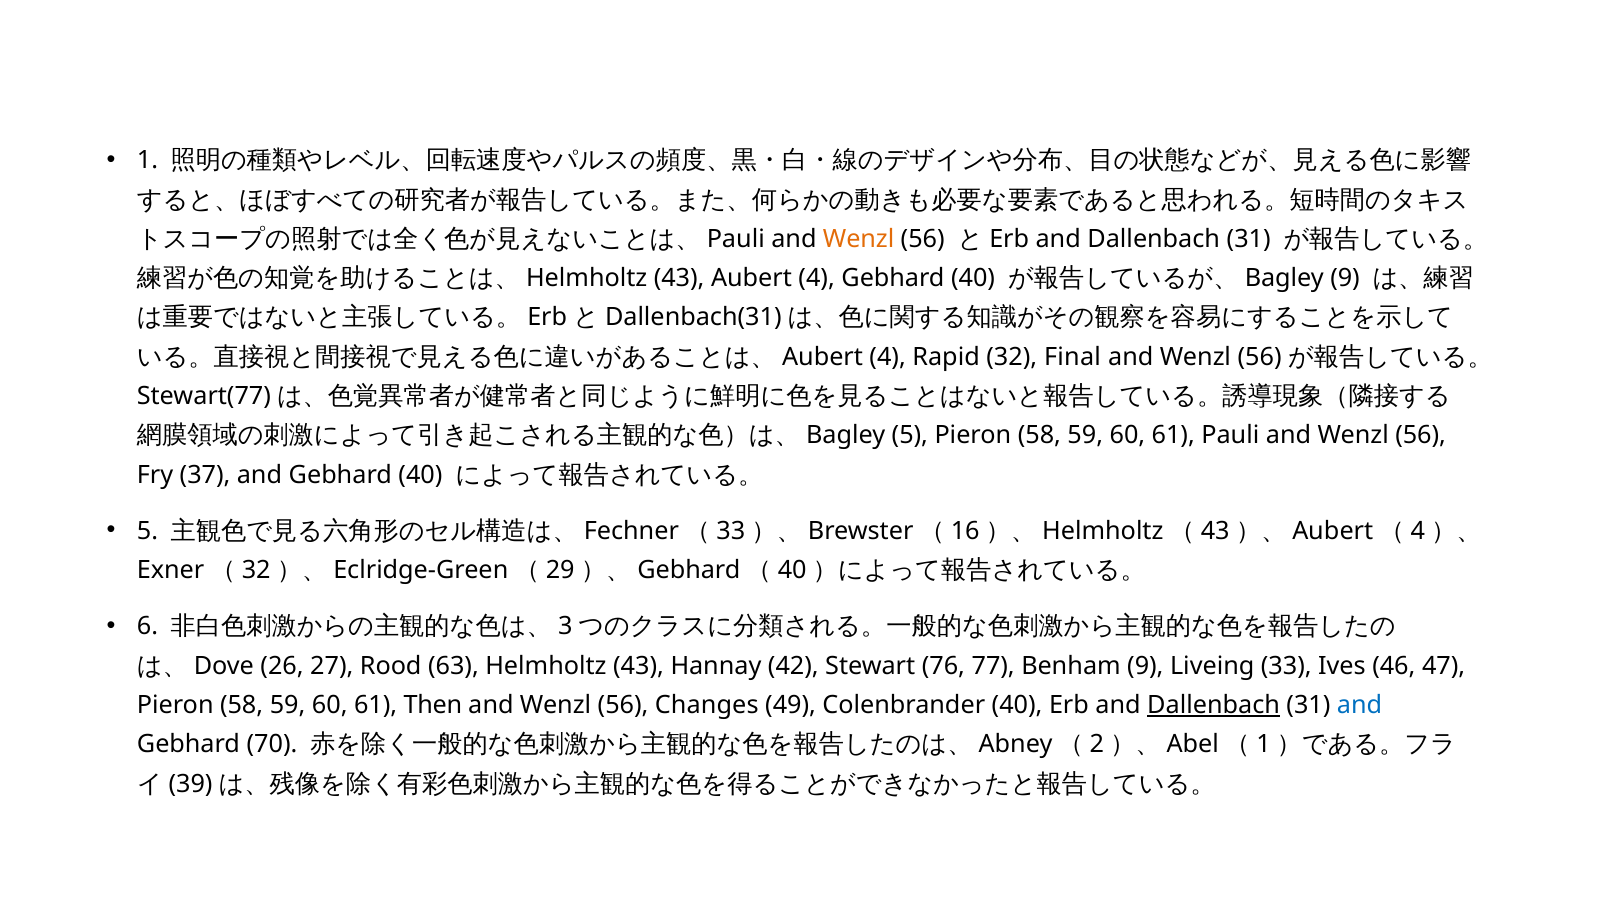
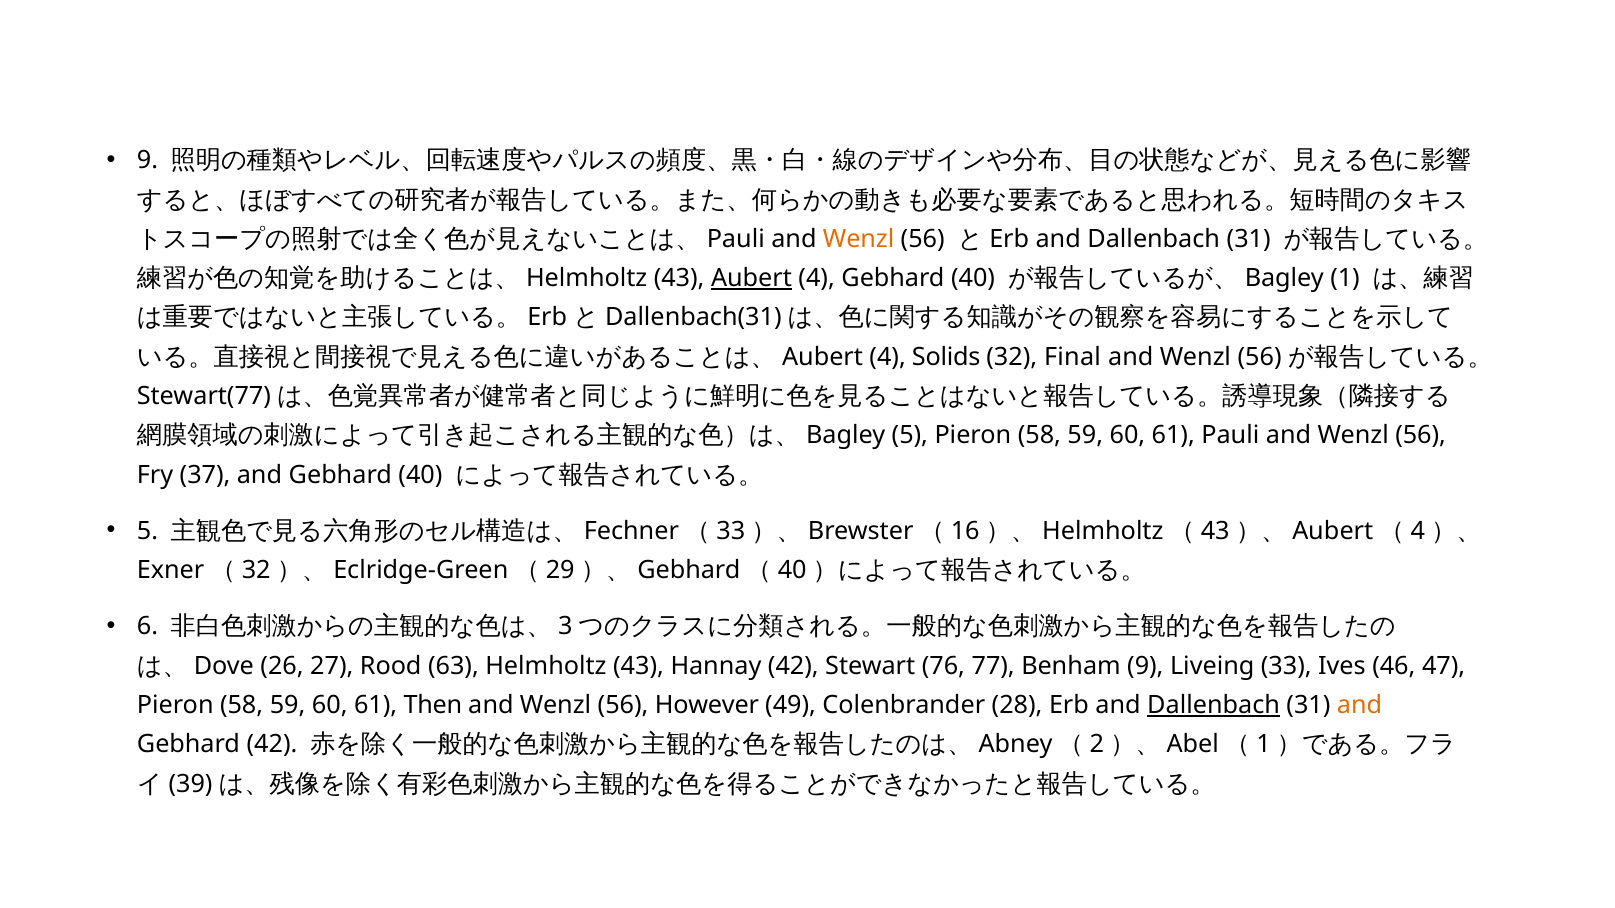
1 at (147, 160): 1 -> 9
Aubert at (751, 278) underline: none -> present
9 at (1345, 278): 9 -> 1
Rapid: Rapid -> Solids
Changes: Changes -> However
Colenbrander 40: 40 -> 28
and at (1360, 706) colour: blue -> orange
Gebhard 70: 70 -> 42
